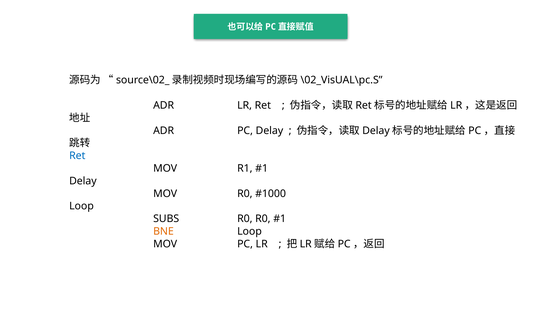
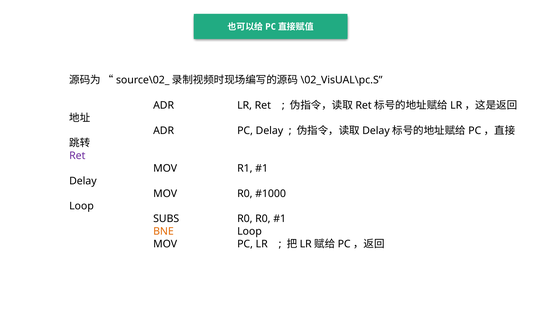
Ret at (77, 156) colour: blue -> purple
